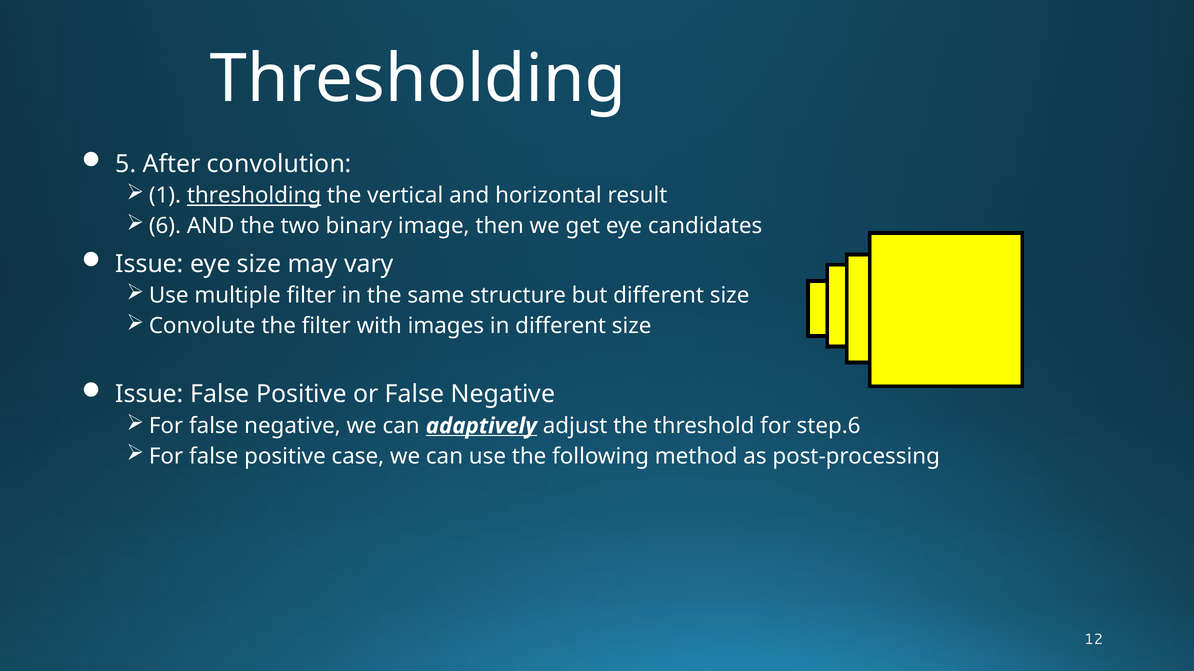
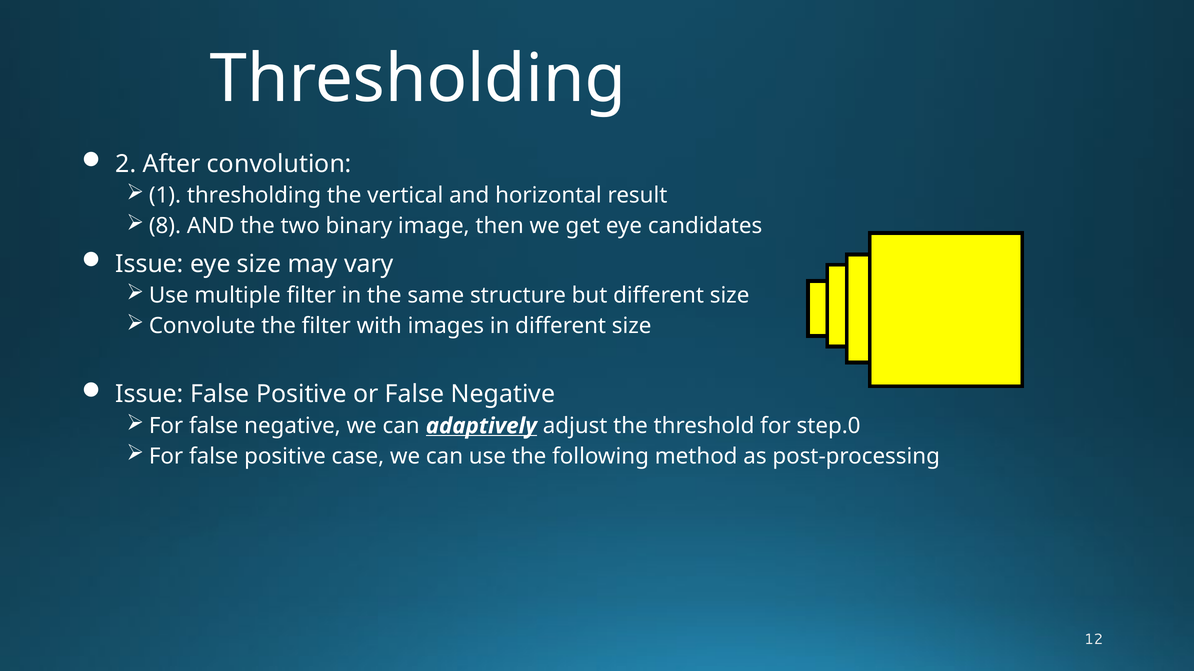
5: 5 -> 2
thresholding at (254, 196) underline: present -> none
6: 6 -> 8
step.6: step.6 -> step.0
